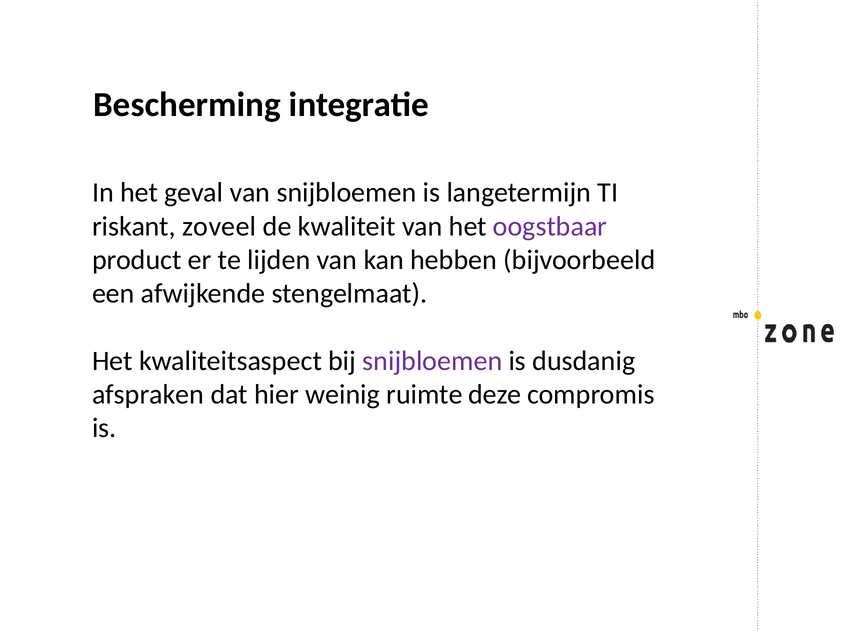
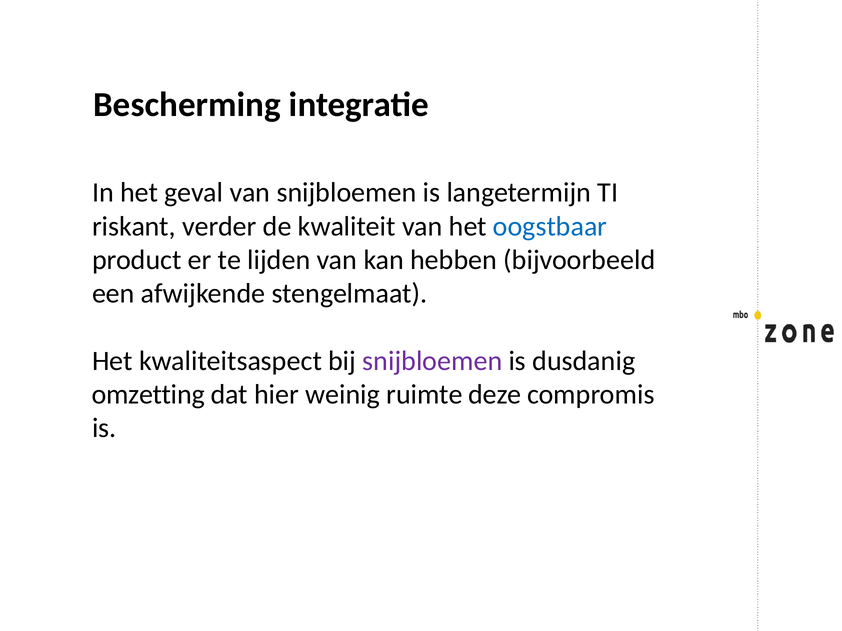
zoveel: zoveel -> verder
oogstbaar colour: purple -> blue
afspraken: afspraken -> omzetting
